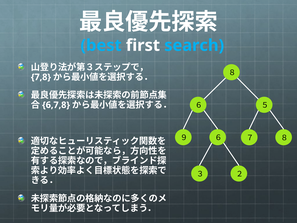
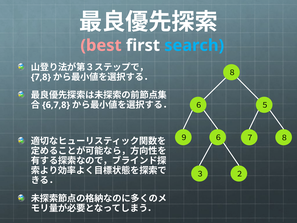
best colour: light blue -> pink
